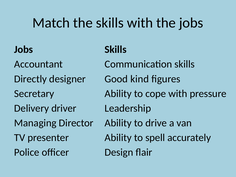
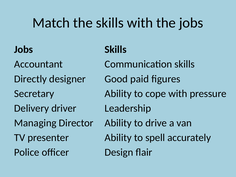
kind: kind -> paid
